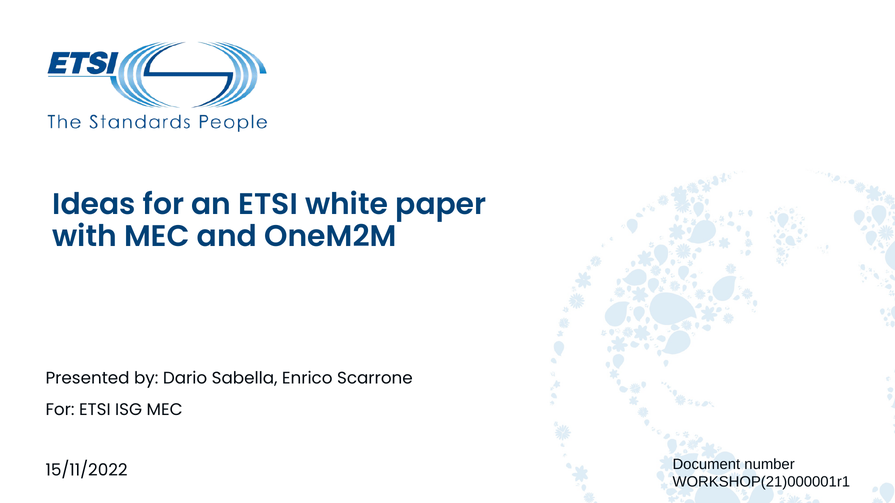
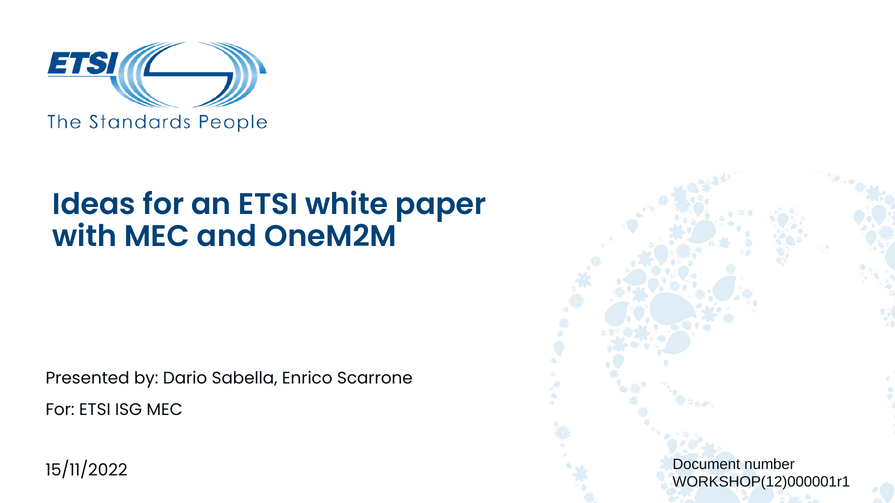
WORKSHOP(21)000001r1: WORKSHOP(21)000001r1 -> WORKSHOP(12)000001r1
